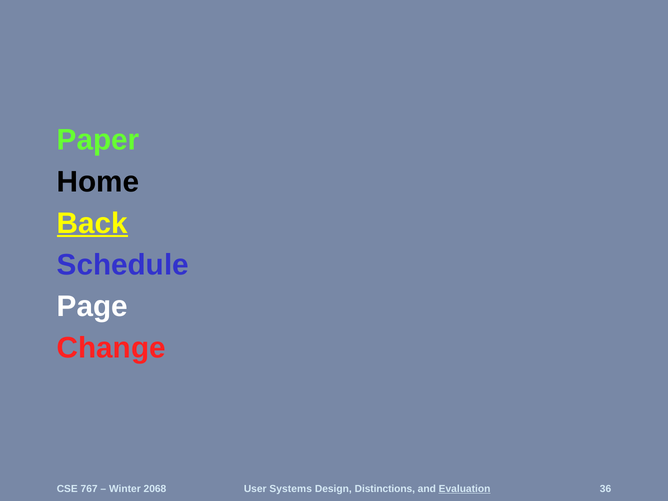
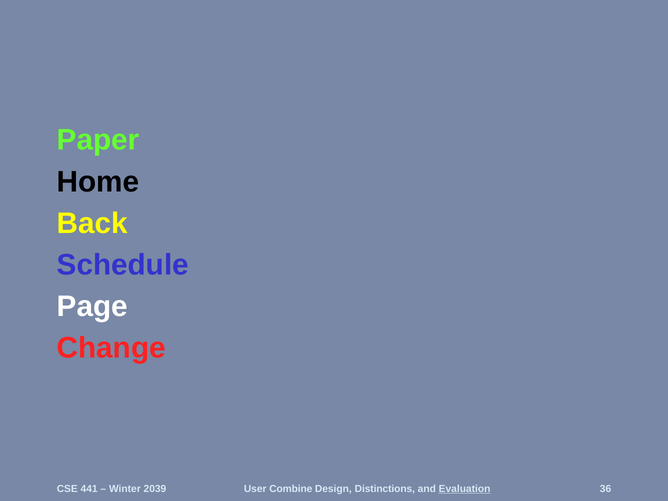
Back underline: present -> none
767: 767 -> 441
2068: 2068 -> 2039
Systems: Systems -> Combine
